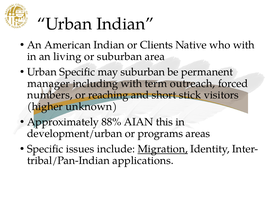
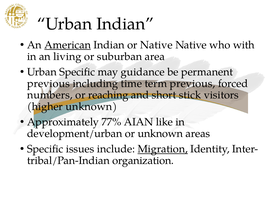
American underline: none -> present
or Clients: Clients -> Native
may suburban: suburban -> guidance
manager at (48, 83): manager -> previous
including with: with -> time
term outreach: outreach -> previous
88%: 88% -> 77%
this: this -> like
or programs: programs -> unknown
applications: applications -> organization
